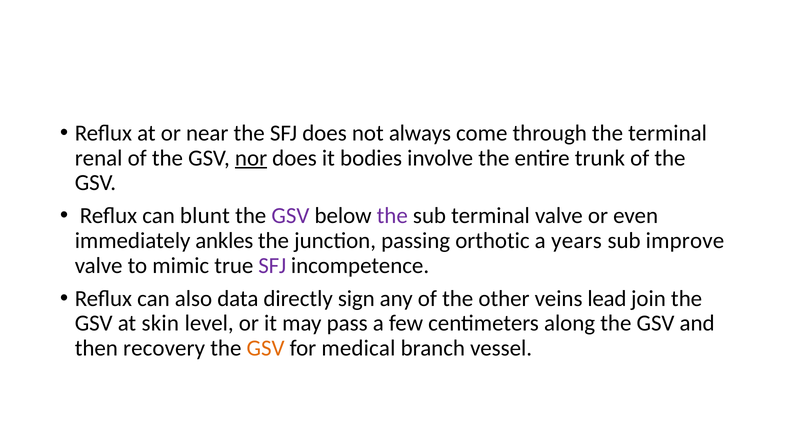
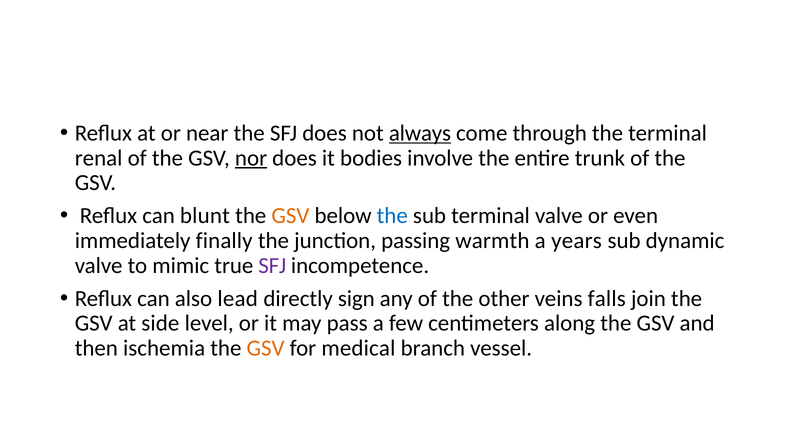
always underline: none -> present
GSV at (290, 216) colour: purple -> orange
the at (392, 216) colour: purple -> blue
ankles: ankles -> finally
orthotic: orthotic -> warmth
improve: improve -> dynamic
data: data -> lead
lead: lead -> falls
skin: skin -> side
recovery: recovery -> ischemia
